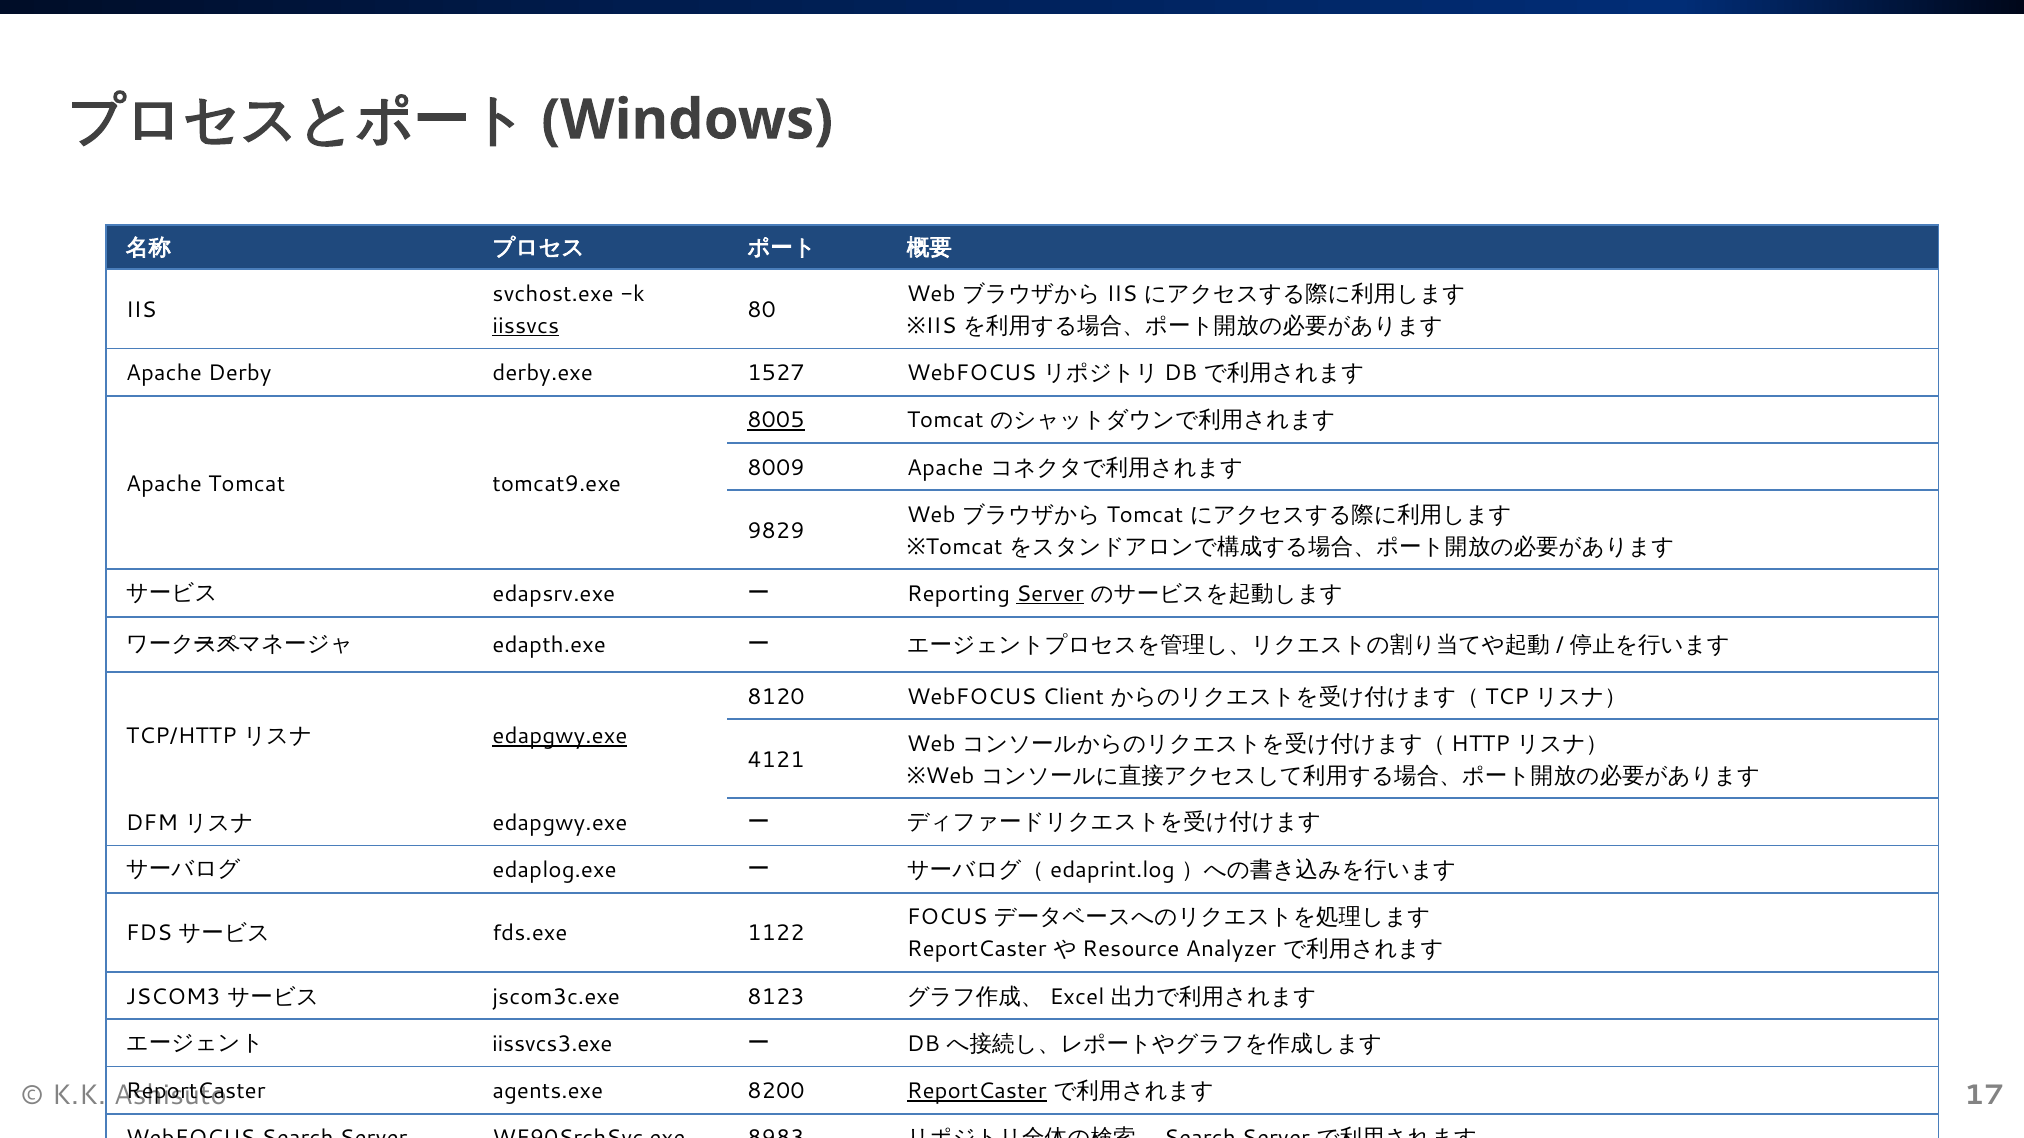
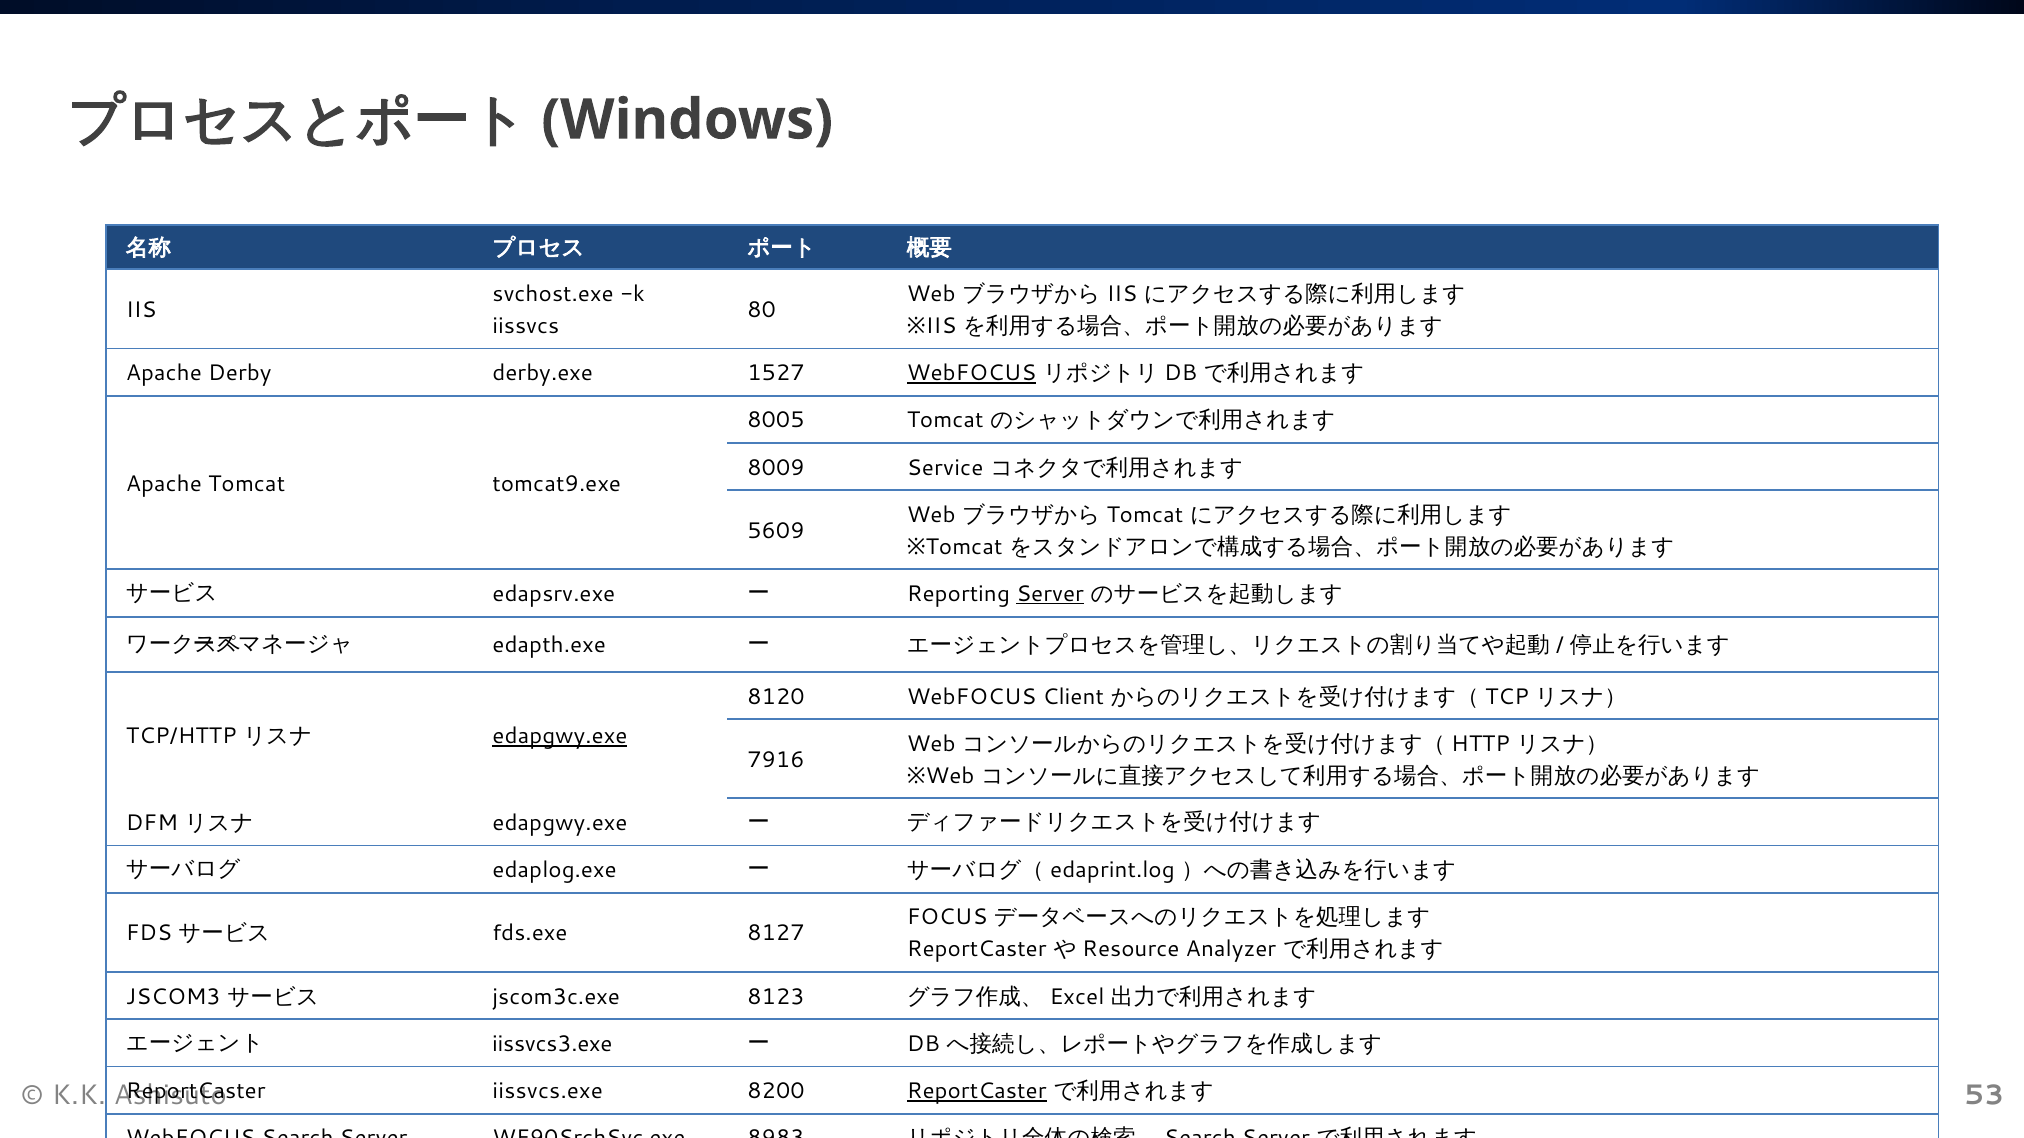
iissvcs underline: present -> none
WebFOCUS at (971, 373) underline: none -> present
8005 underline: present -> none
8009 Apache: Apache -> Service
9829: 9829 -> 5609
4121: 4121 -> 7916
1122: 1122 -> 8127
agents.exe: agents.exe -> iissvcs.exe
17: 17 -> 53
